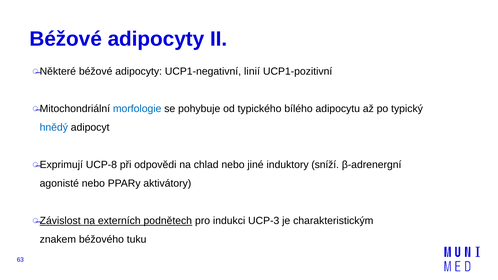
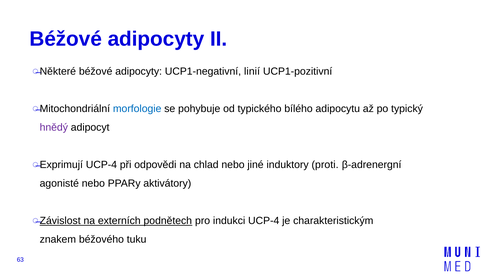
hnědý colour: blue -> purple
UCP-8 at (101, 165): UCP-8 -> UCP-4
sníží: sníží -> proti
indukci UCP-3: UCP-3 -> UCP-4
